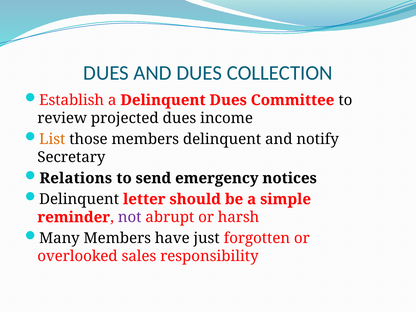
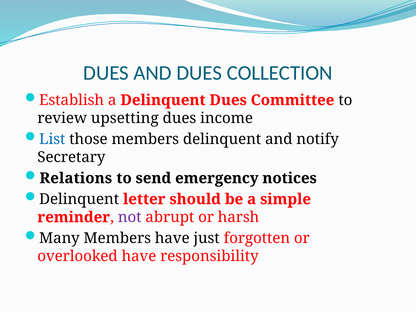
projected: projected -> upsetting
List colour: orange -> blue
overlooked sales: sales -> have
